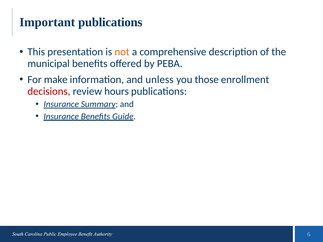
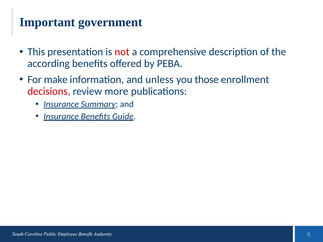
Important publications: publications -> government
not colour: orange -> red
municipal: municipal -> according
hours: hours -> more
